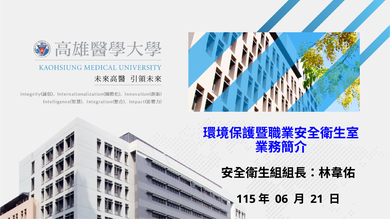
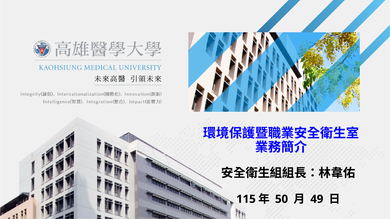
06: 06 -> 50
21: 21 -> 49
